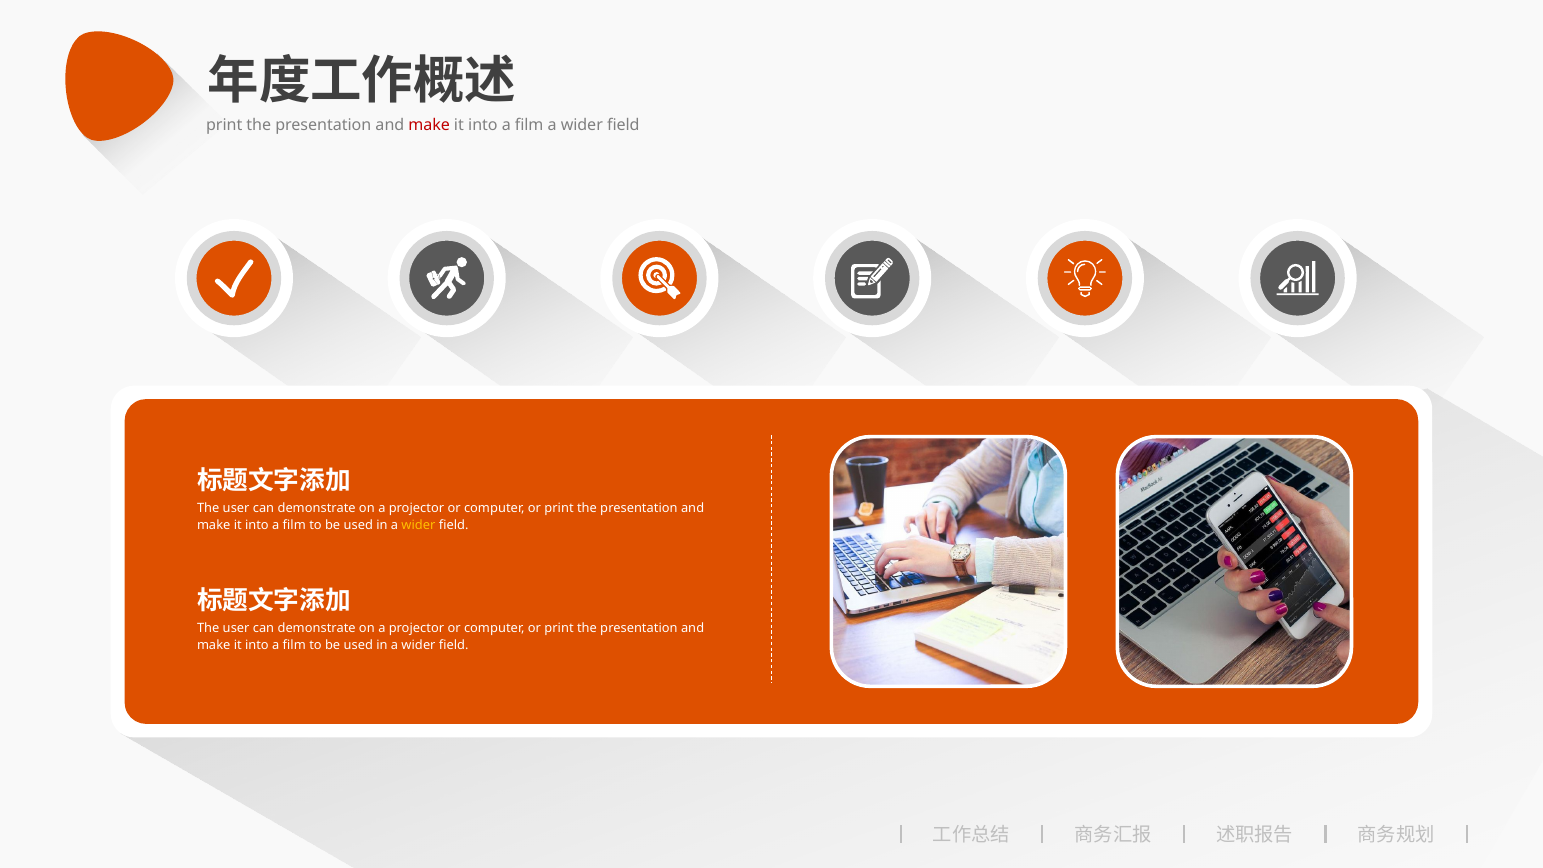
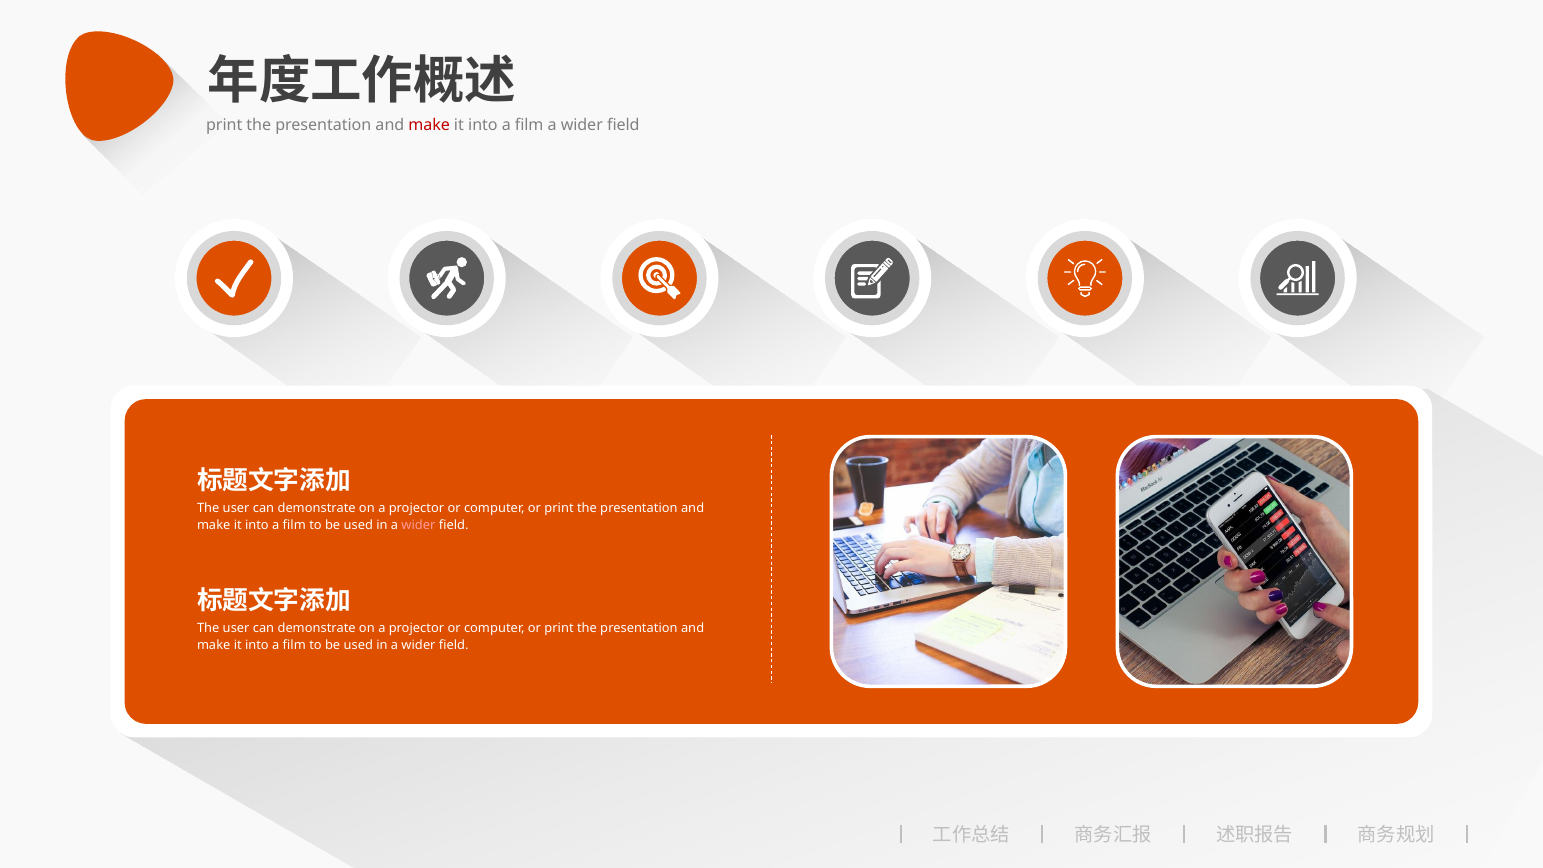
wider at (418, 525) colour: yellow -> pink
